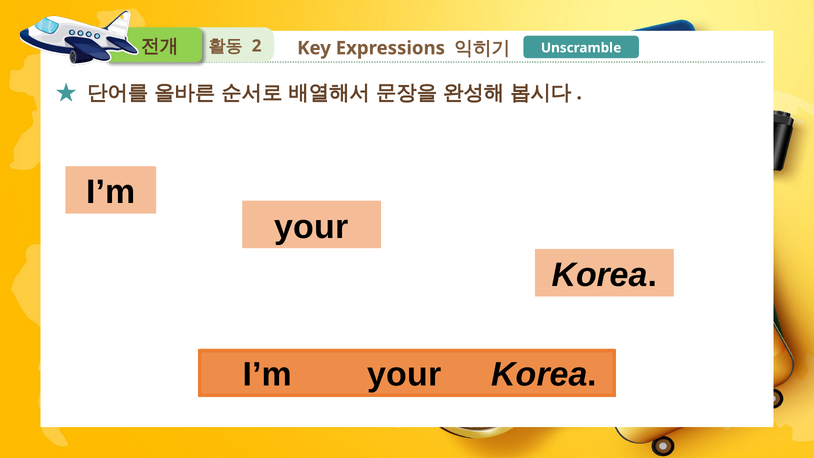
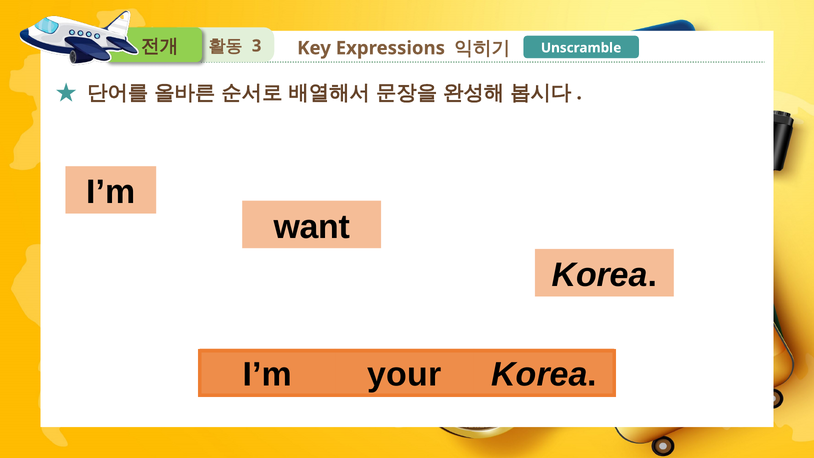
2: 2 -> 3
your at (311, 227): your -> want
